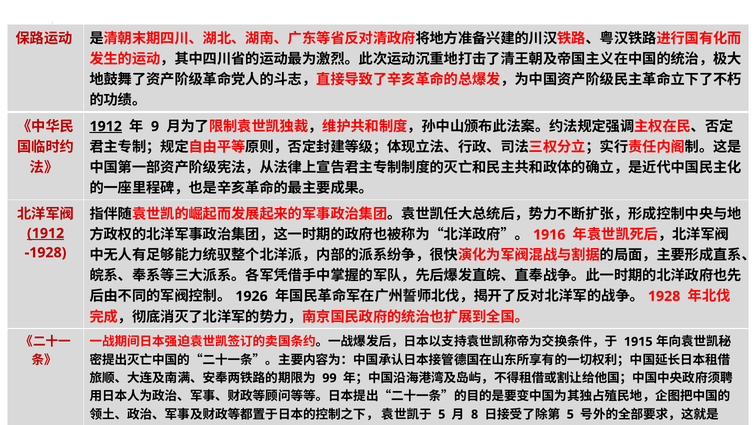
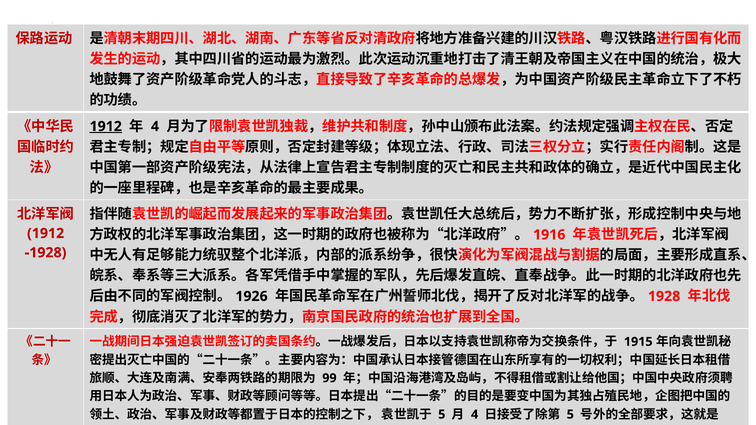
9 at (155, 126): 9 -> 4
1912 at (46, 234) underline: present -> none
8 at (475, 415): 8 -> 4
